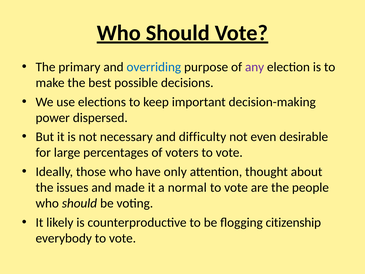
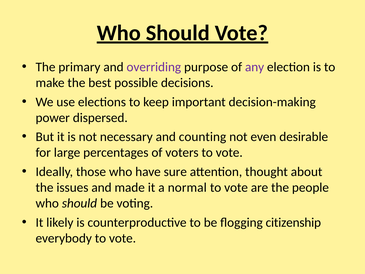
overriding colour: blue -> purple
difficulty: difficulty -> counting
only: only -> sure
